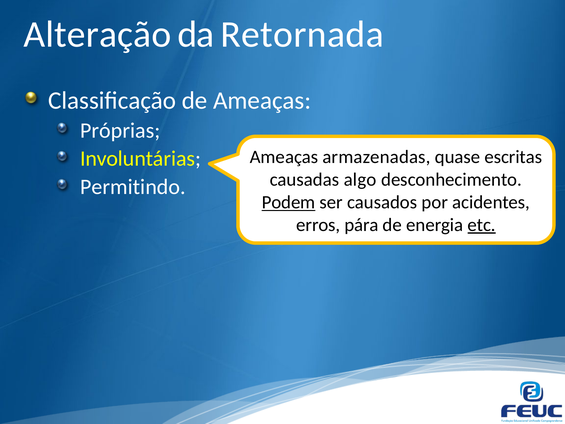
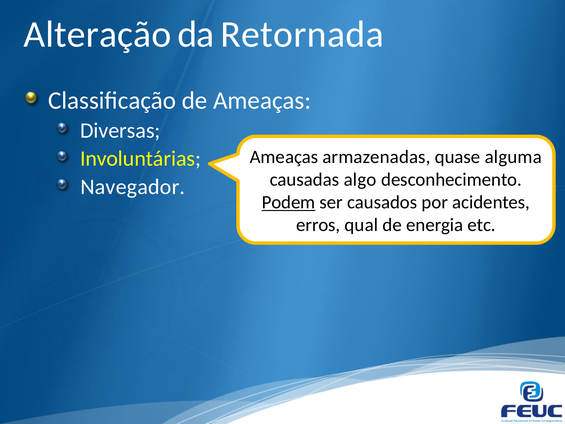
Próprias: Próprias -> Diversas
escritas: escritas -> alguma
Permitindo: Permitindo -> Navegador
pára: pára -> qual
etc underline: present -> none
